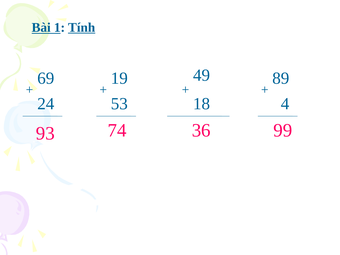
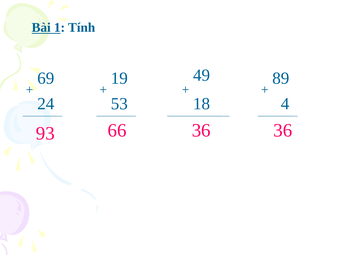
Tính underline: present -> none
74: 74 -> 66
36 99: 99 -> 36
